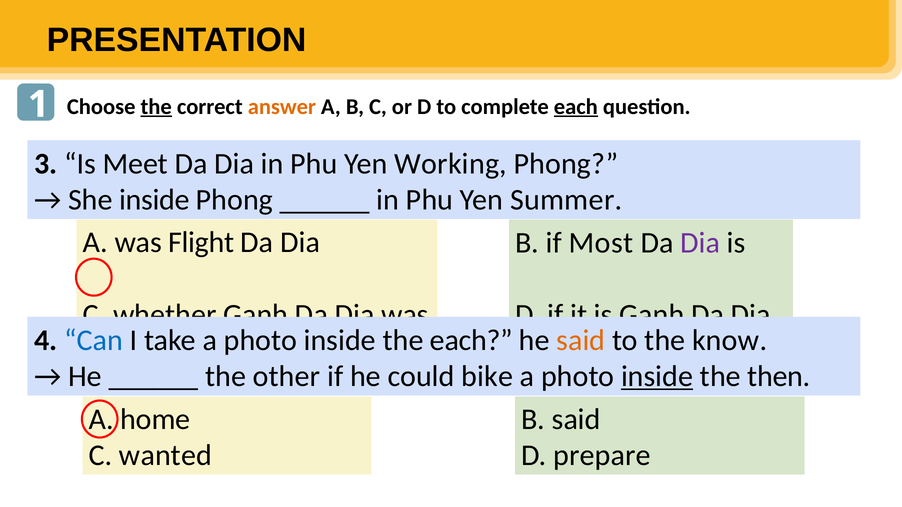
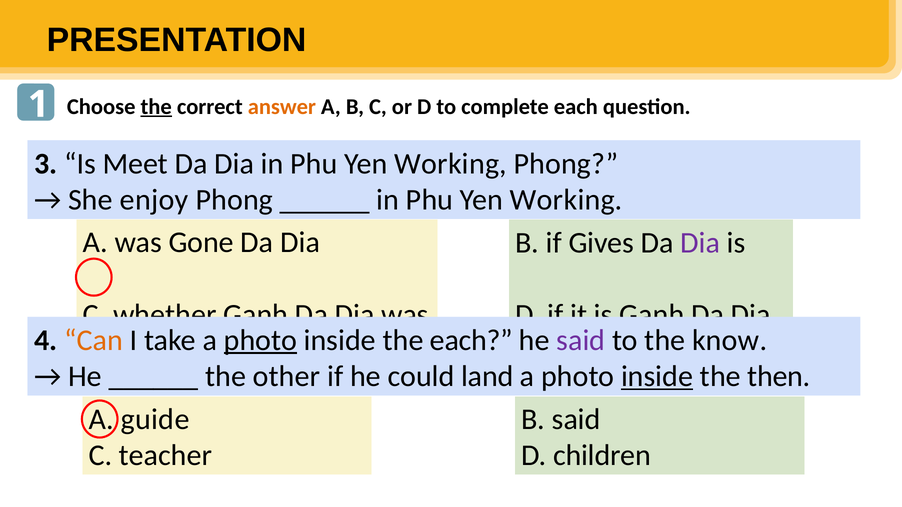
each at (576, 107) underline: present -> none
She inside: inside -> enjoy
Summer at (566, 200): Summer -> Working
Flight: Flight -> Gone
Most: Most -> Gives
Can colour: blue -> orange
photo at (260, 340) underline: none -> present
said at (581, 340) colour: orange -> purple
bike: bike -> land
home: home -> guide
wanted: wanted -> teacher
prepare: prepare -> children
